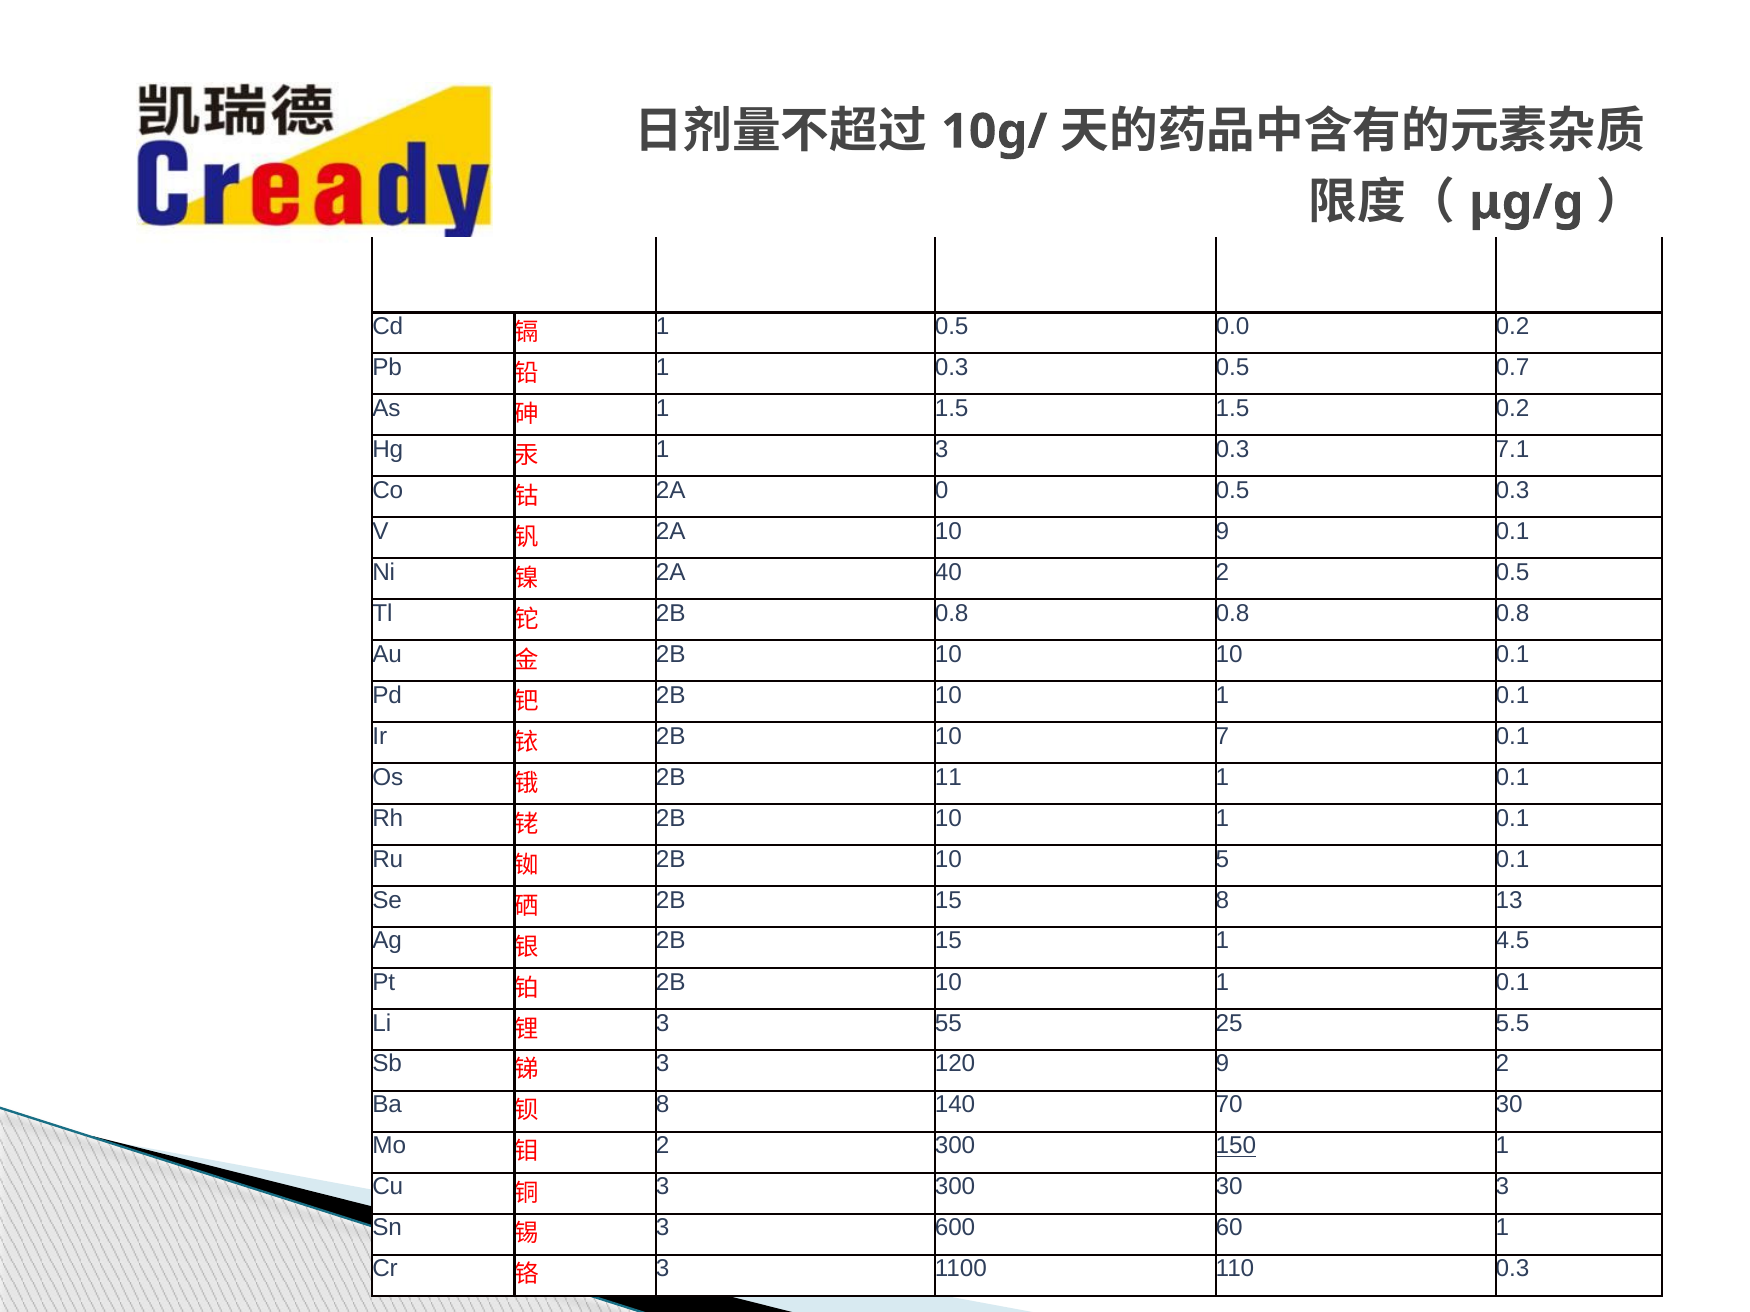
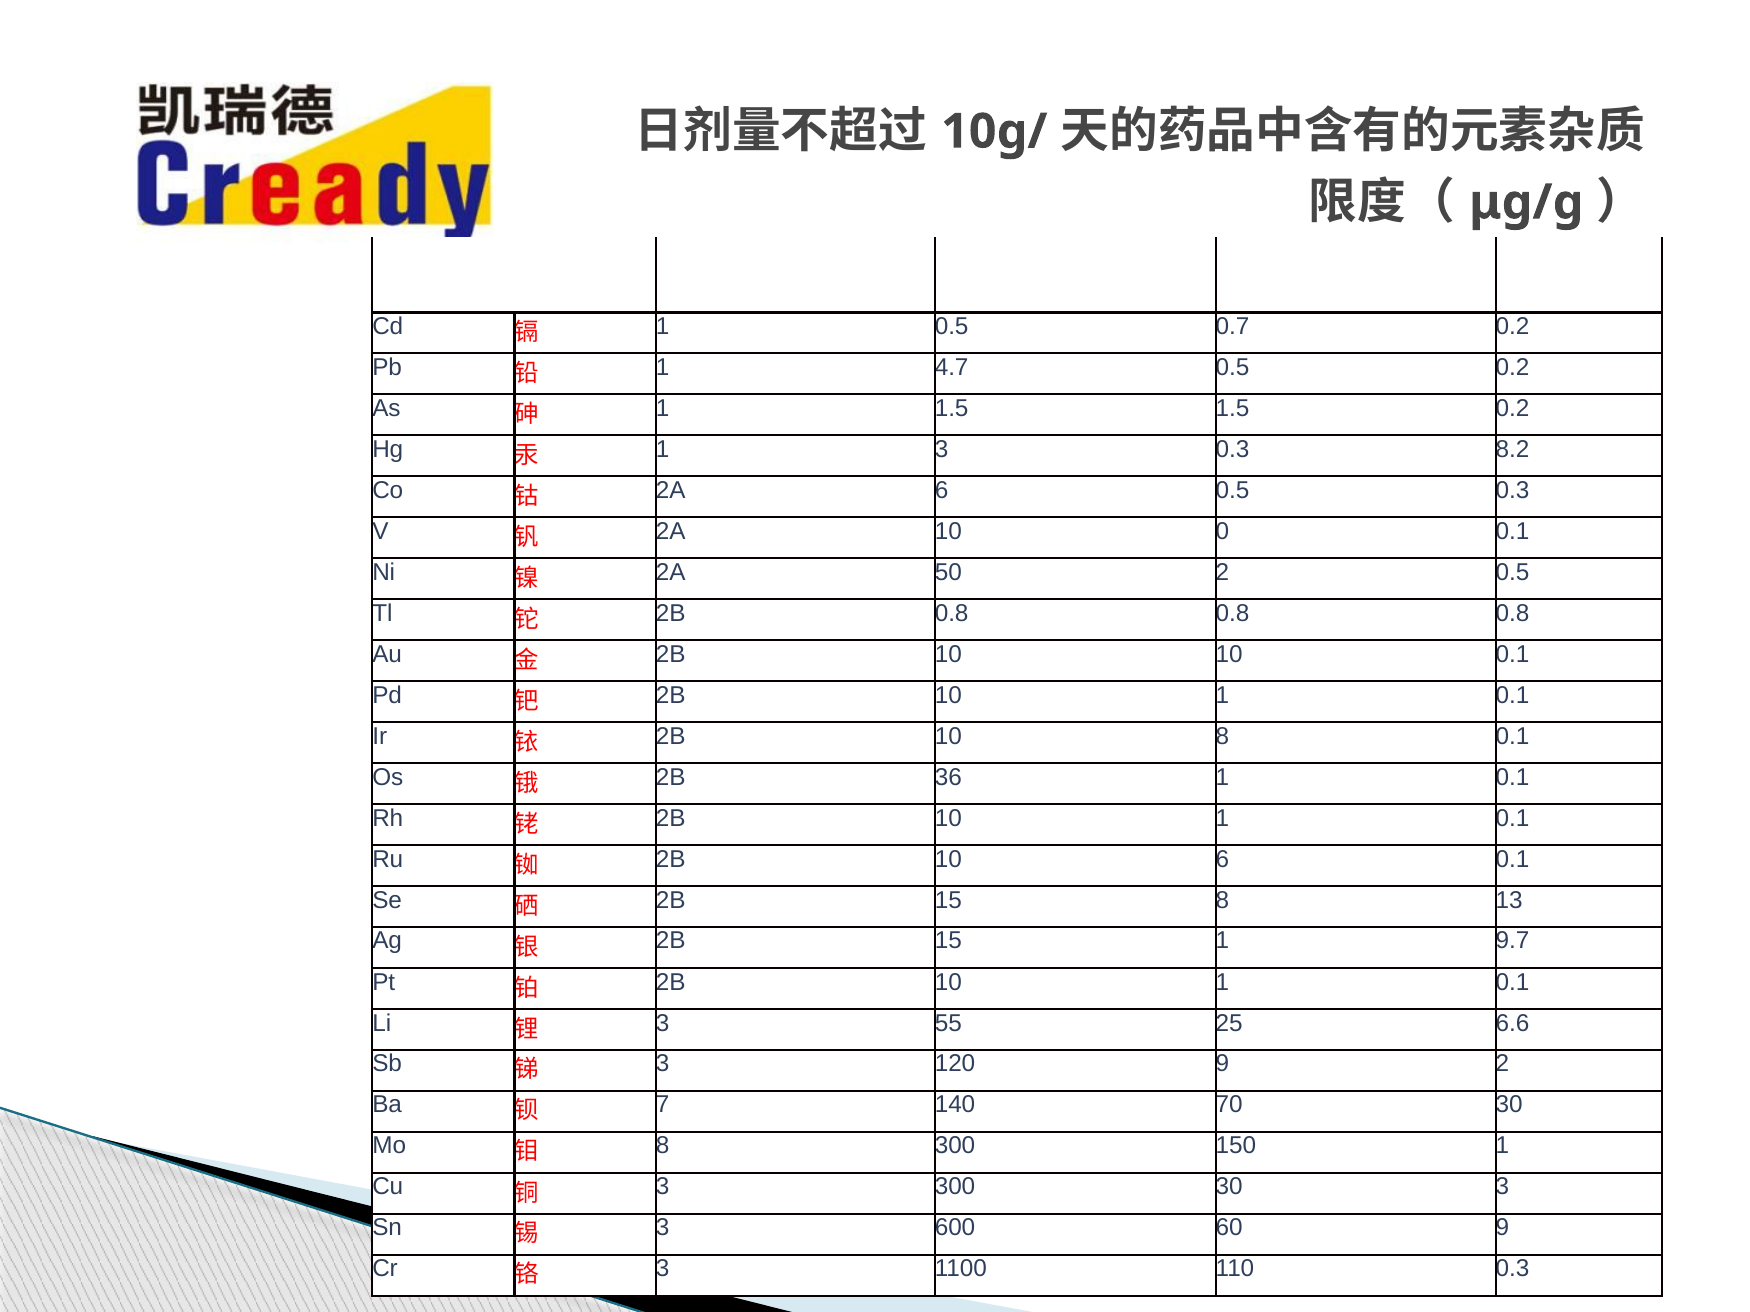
0.0: 0.0 -> 0.7
1 0.3: 0.3 -> 4.7
0.5 0.7: 0.7 -> 0.2
7.1: 7.1 -> 8.2
2A 0: 0 -> 6
10 9: 9 -> 0
40: 40 -> 50
10 7: 7 -> 8
11: 11 -> 36
10 5: 5 -> 6
4.5: 4.5 -> 9.7
5.5: 5.5 -> 6.6
8 at (663, 1105): 8 -> 7
2 at (663, 1146): 2 -> 8
150 underline: present -> none
60 1: 1 -> 9
